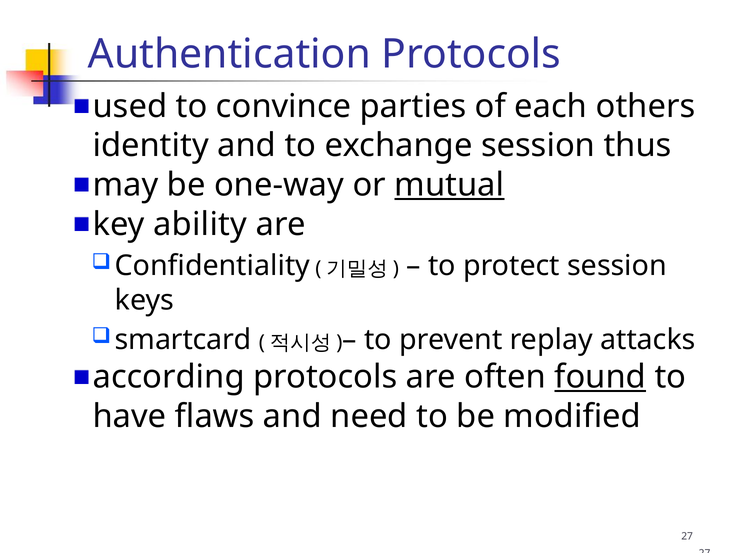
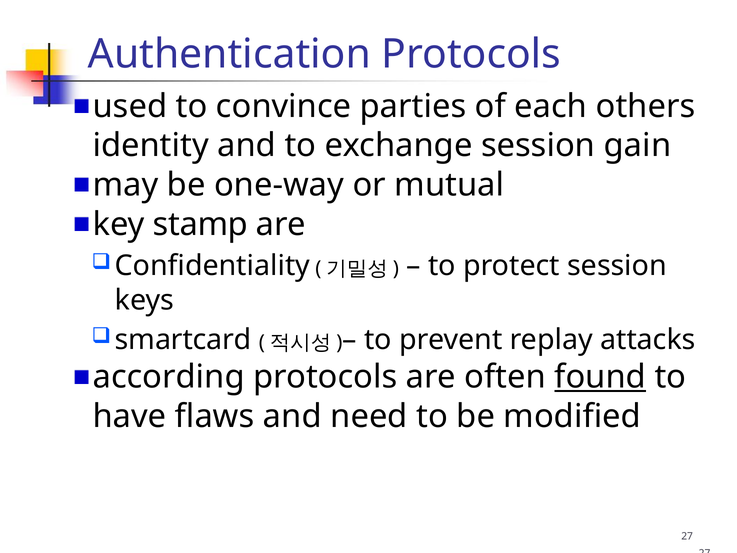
thus: thus -> gain
mutual underline: present -> none
ability: ability -> stamp
